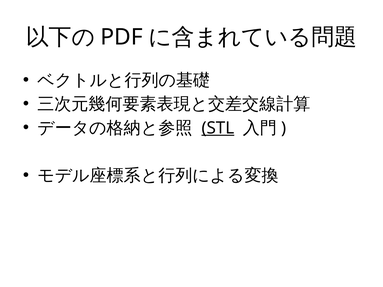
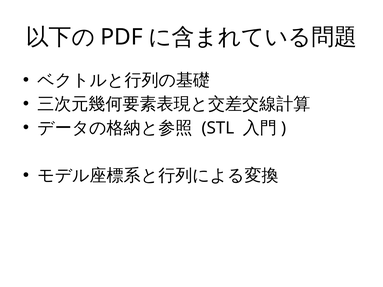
STL underline: present -> none
